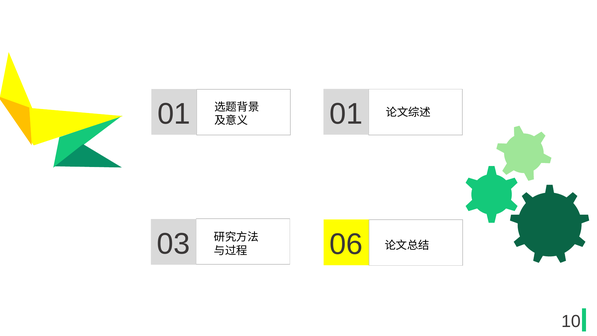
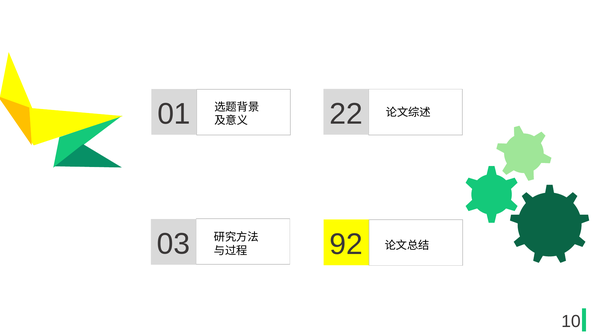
01 at (346, 114): 01 -> 22
06: 06 -> 92
